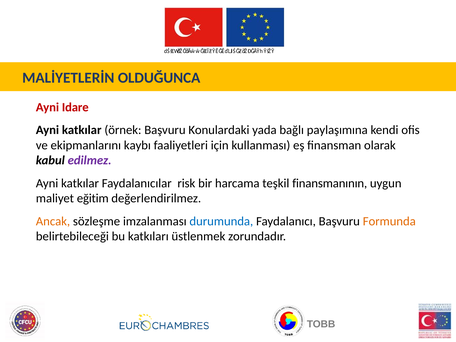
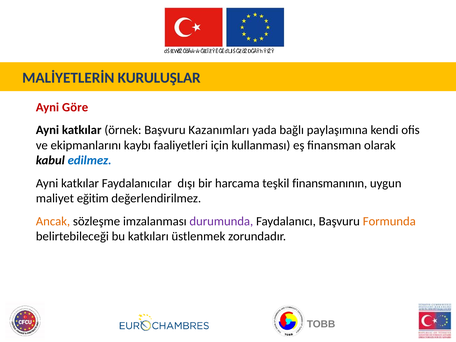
OLDUĞUNCA: OLDUĞUNCA -> KURULUŞLAR
Idare: Idare -> Göre
Konulardaki: Konulardaki -> Kazanımları
edilmez colour: purple -> blue
risk: risk -> dışı
durumunda colour: blue -> purple
